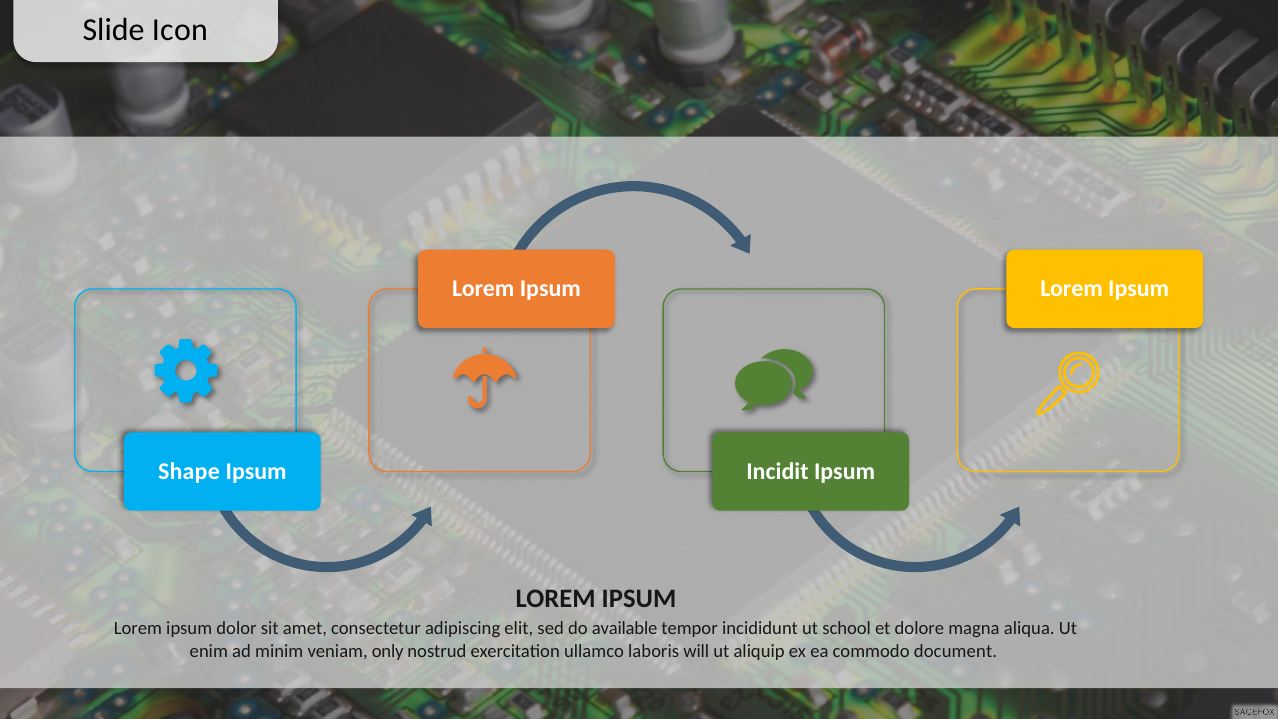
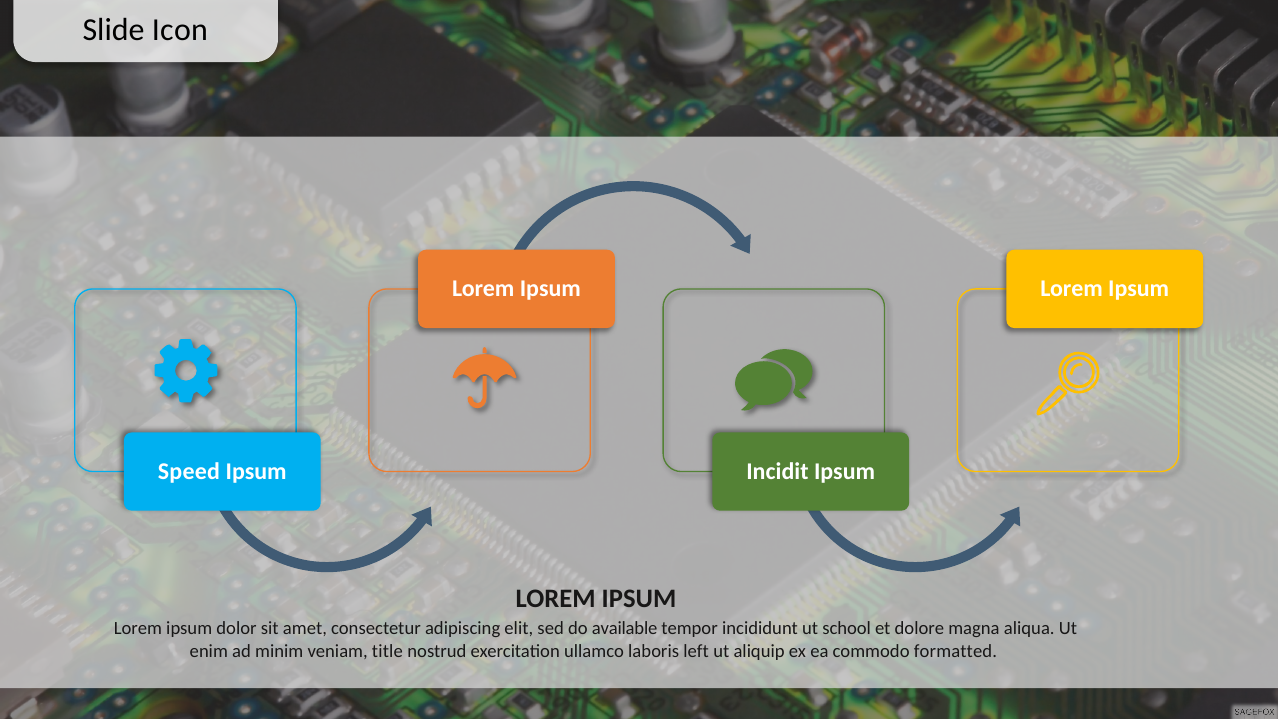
Shape: Shape -> Speed
only: only -> title
will: will -> left
document: document -> formatted
